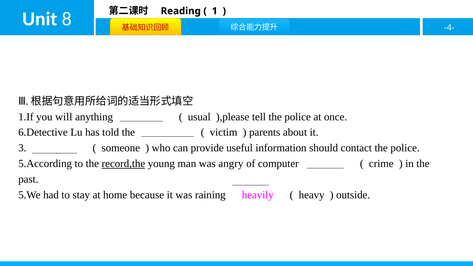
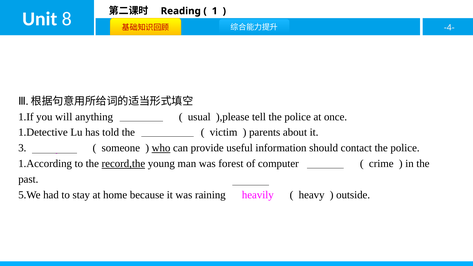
6.Detective: 6.Detective -> 1.Detective
who underline: none -> present
5.According: 5.According -> 1.According
angry: angry -> forest
